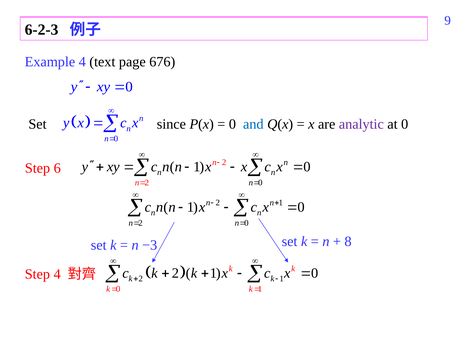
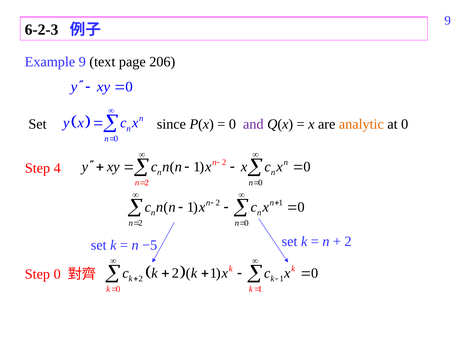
Example 4: 4 -> 9
676: 676 -> 206
and colour: blue -> purple
analytic colour: purple -> orange
6: 6 -> 4
−3: −3 -> −5
8 at (348, 242): 8 -> 2
Step 4: 4 -> 0
